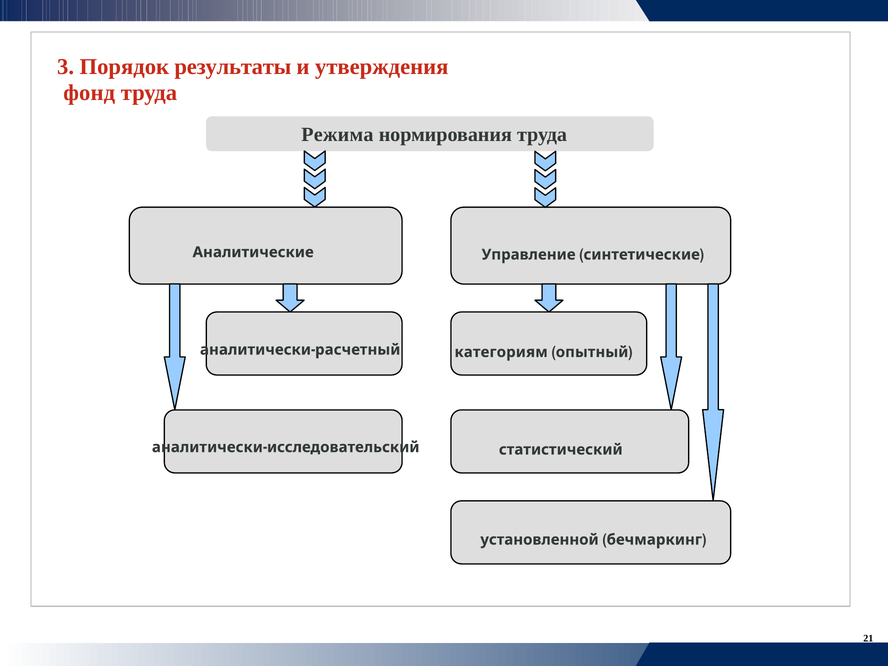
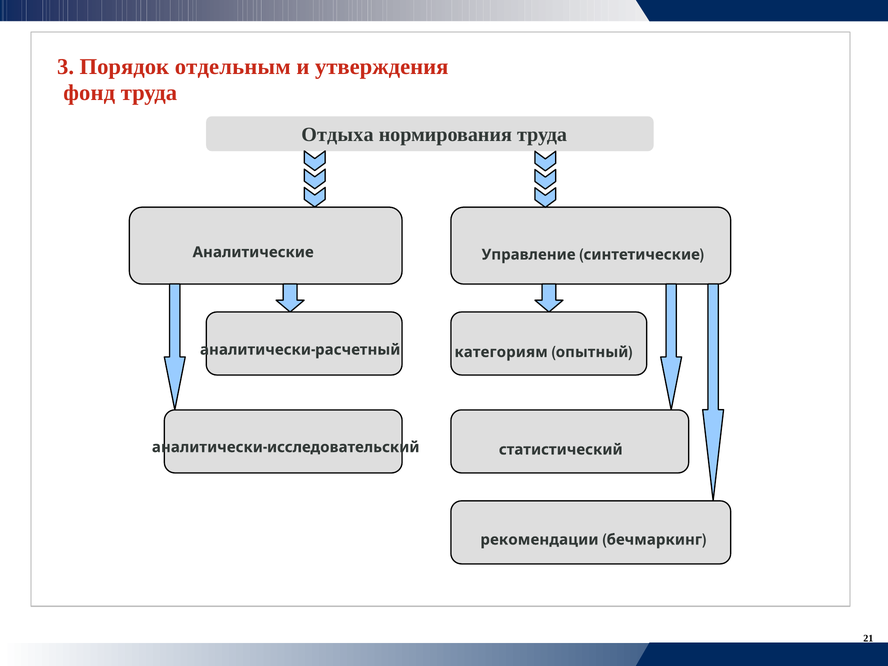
результаты: результаты -> отдельным
Режима: Режима -> Отдыха
установленной: установленной -> рекомендации
